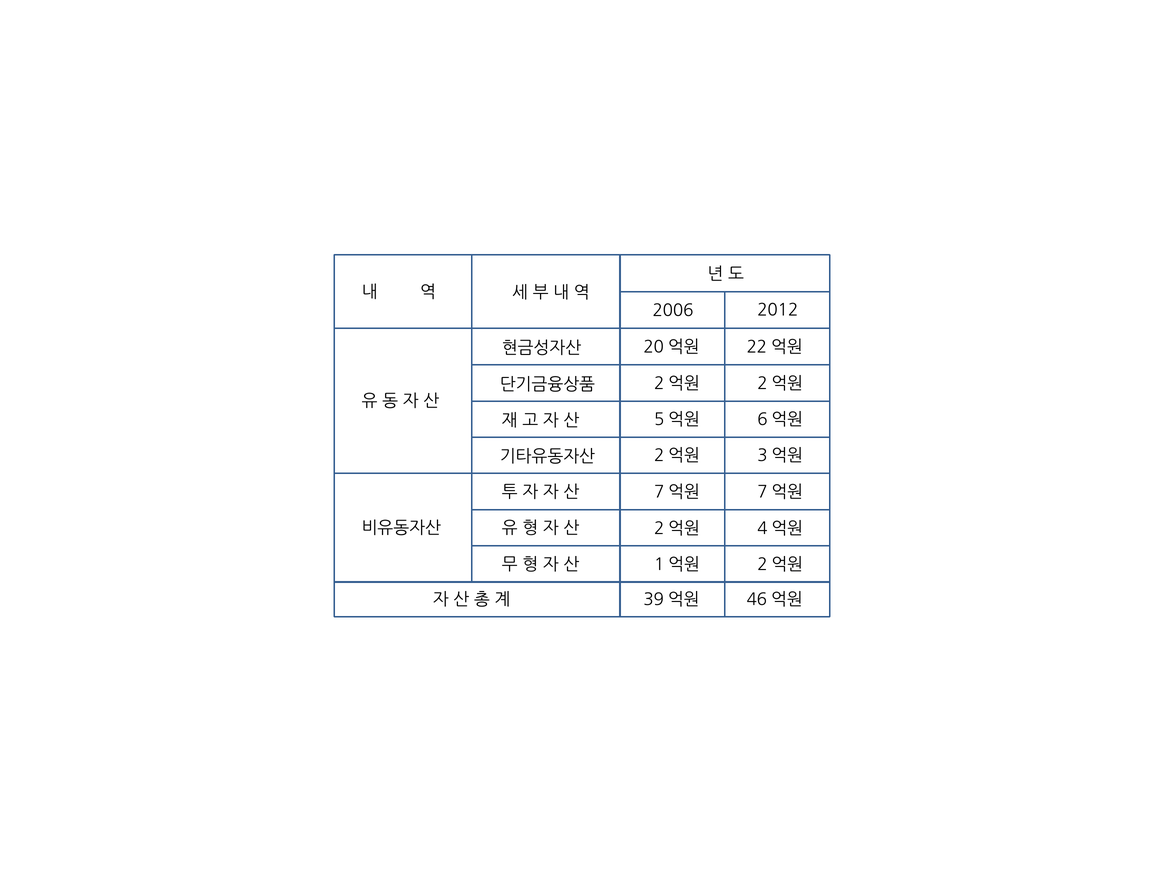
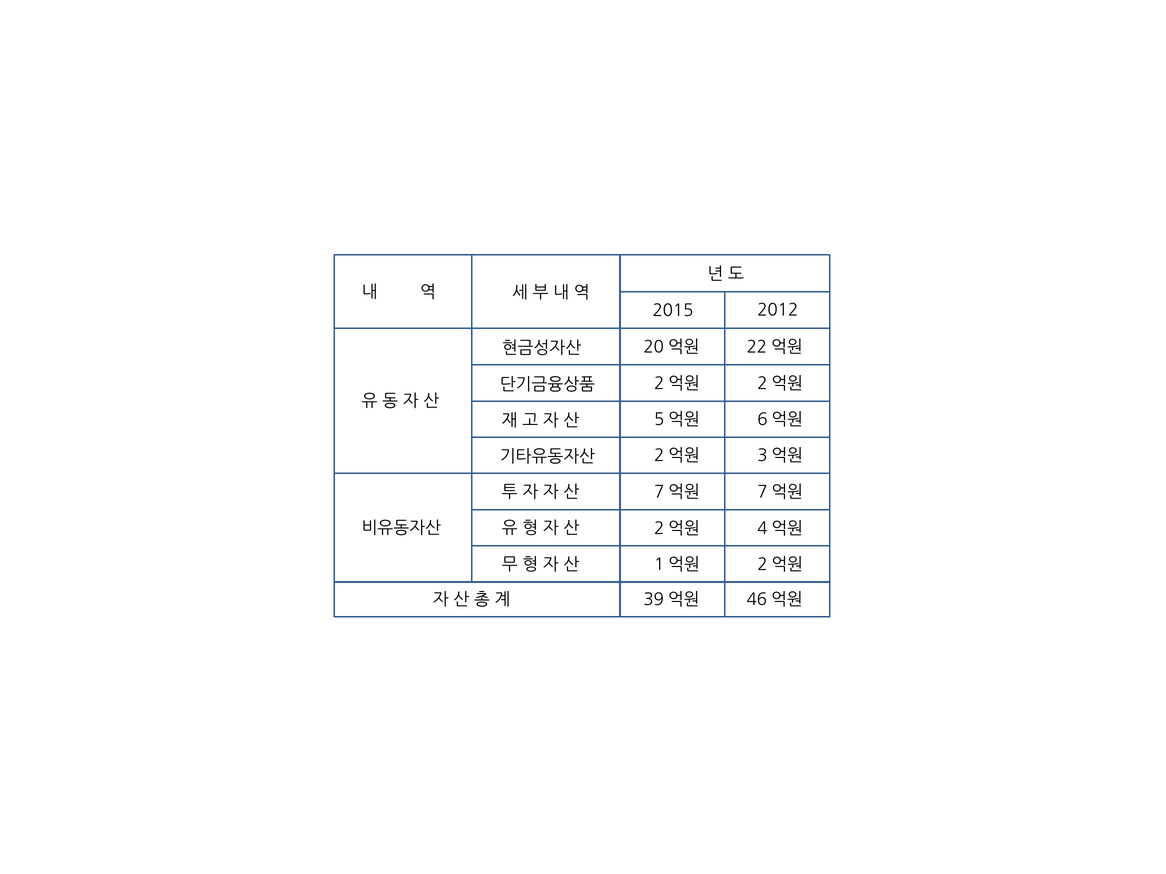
2006: 2006 -> 2015
